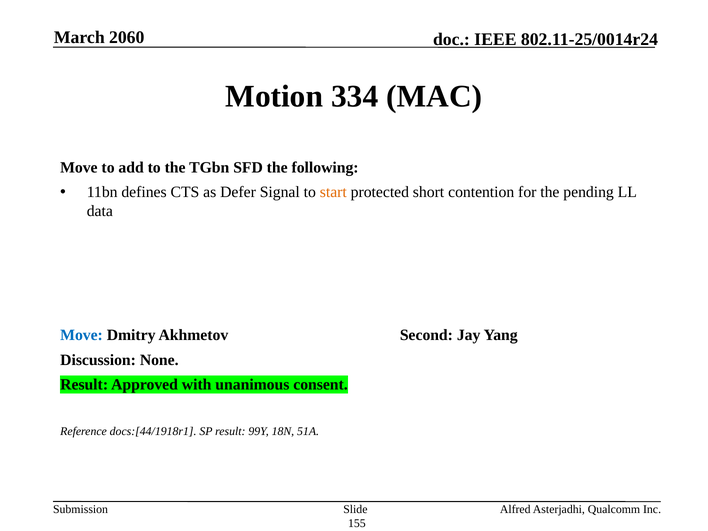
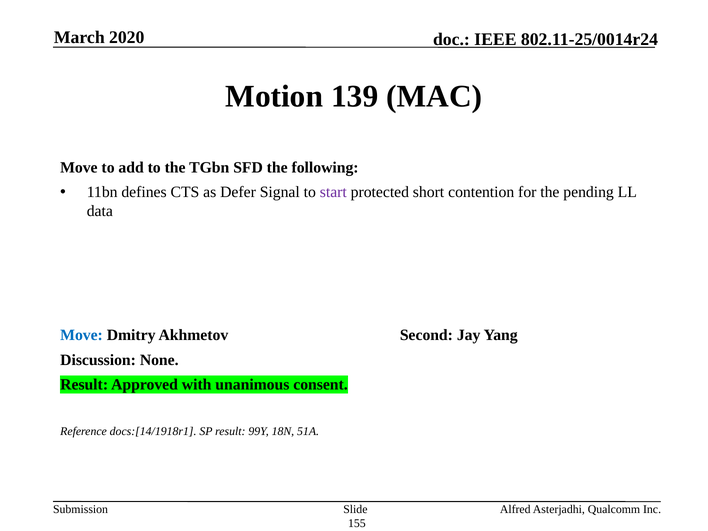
2060: 2060 -> 2020
334: 334 -> 139
start colour: orange -> purple
docs:[44/1918r1: docs:[44/1918r1 -> docs:[14/1918r1
